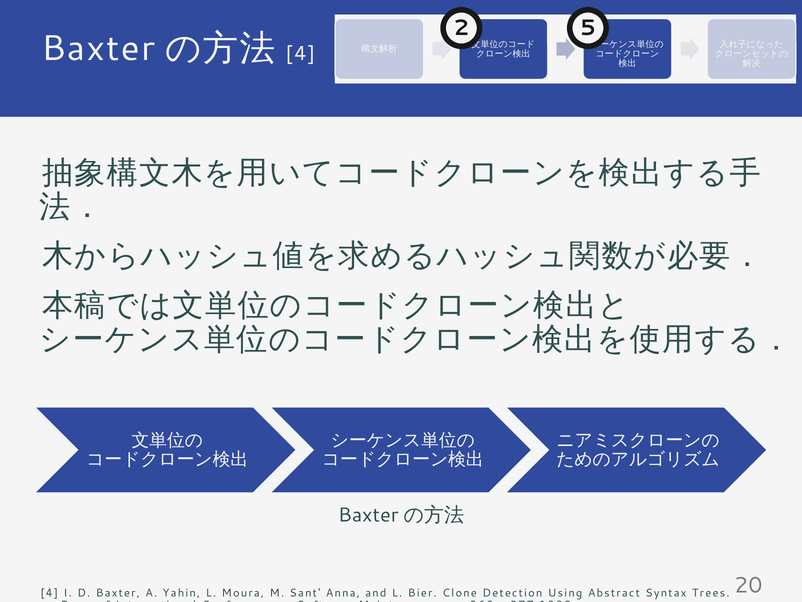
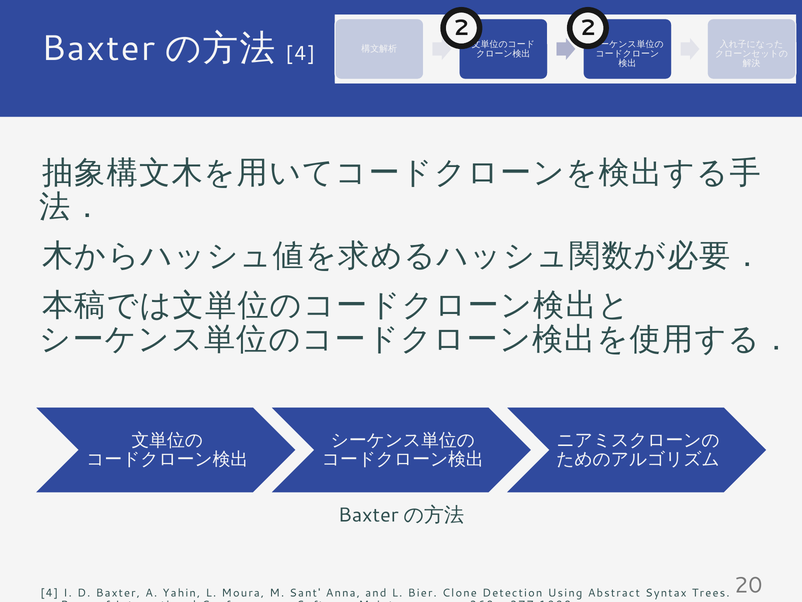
2 5: 5 -> 2
